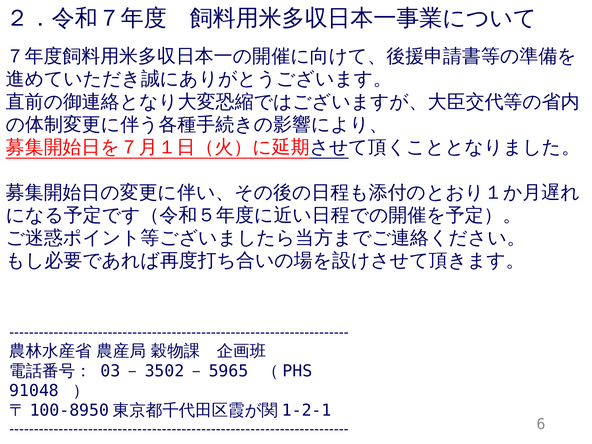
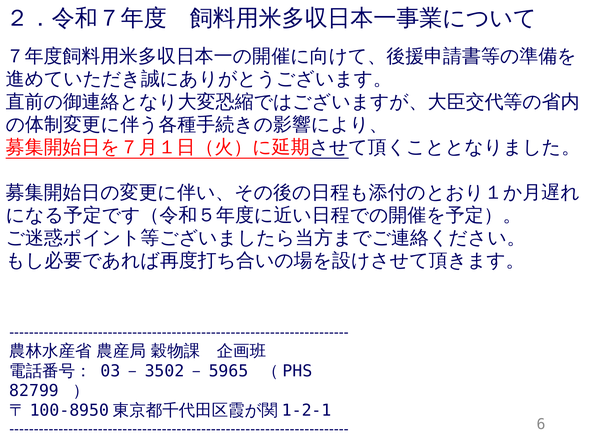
91048: 91048 -> 82799
